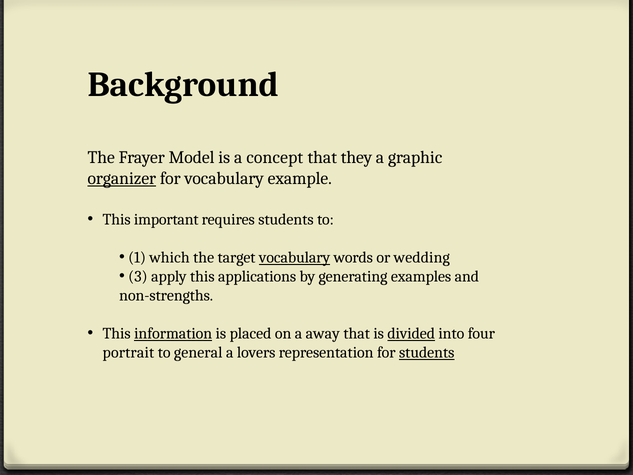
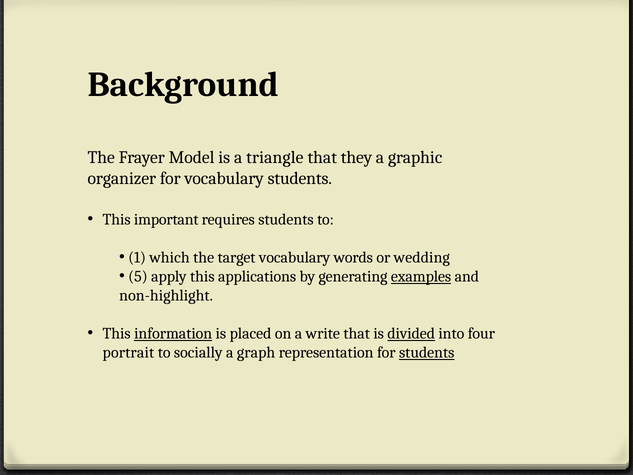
concept: concept -> triangle
organizer underline: present -> none
vocabulary example: example -> students
vocabulary at (295, 257) underline: present -> none
3: 3 -> 5
examples underline: none -> present
non-strengths: non-strengths -> non-highlight
away: away -> write
general: general -> socially
lovers: lovers -> graph
